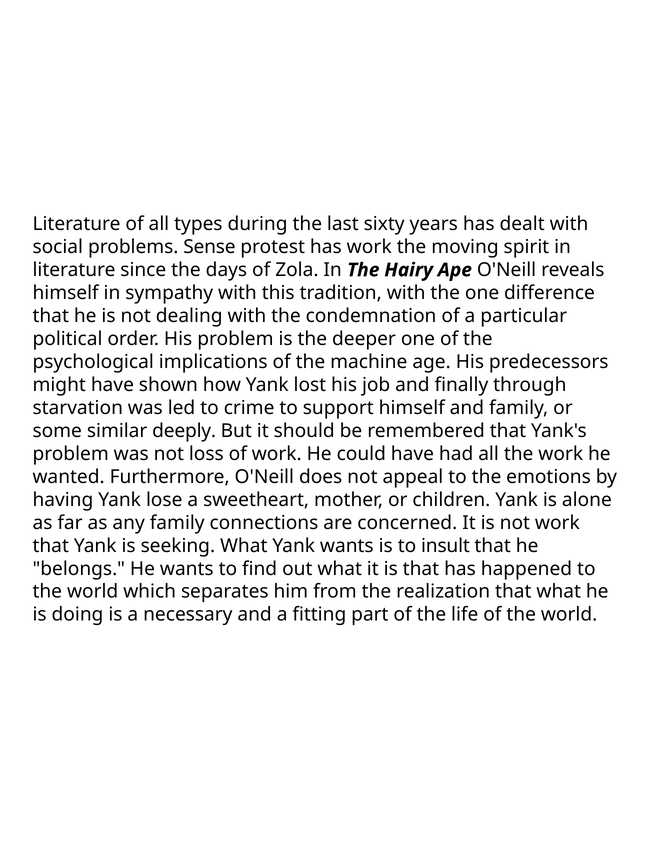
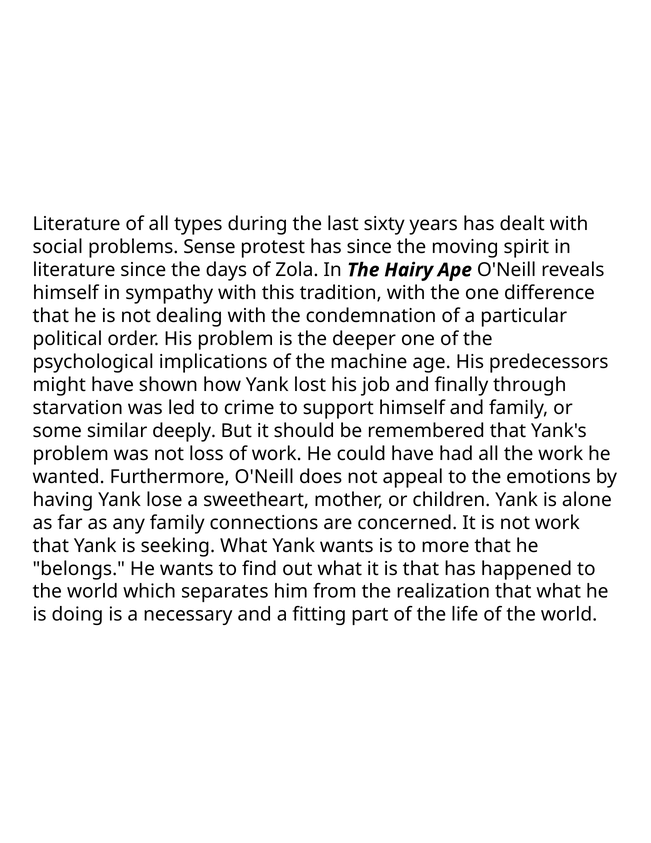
has work: work -> since
insult: insult -> more
